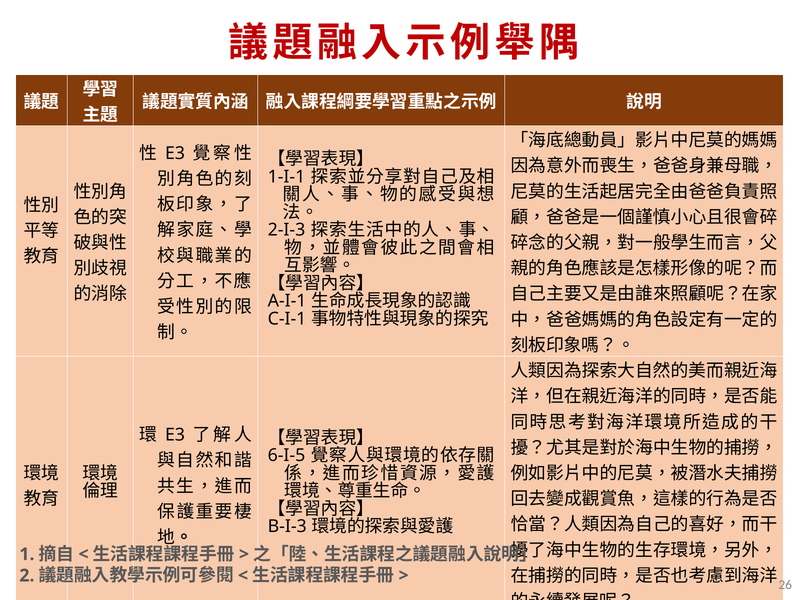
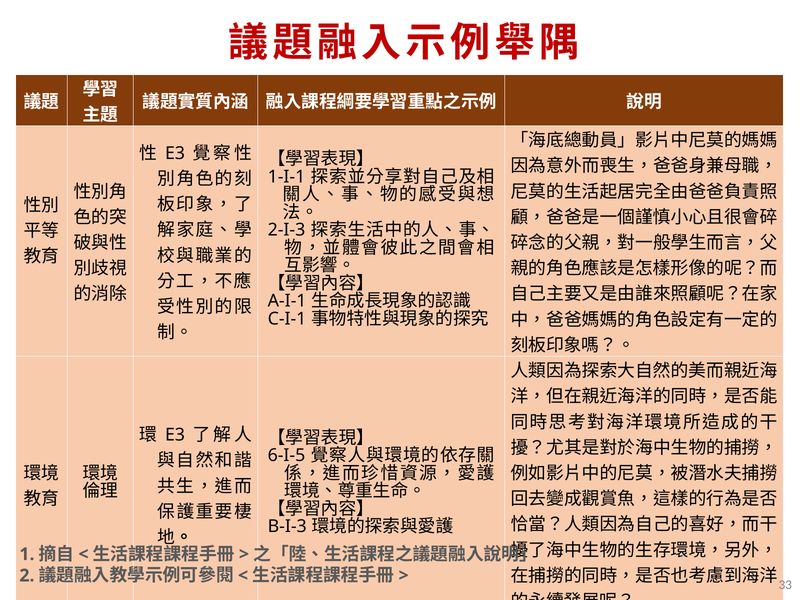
26: 26 -> 33
